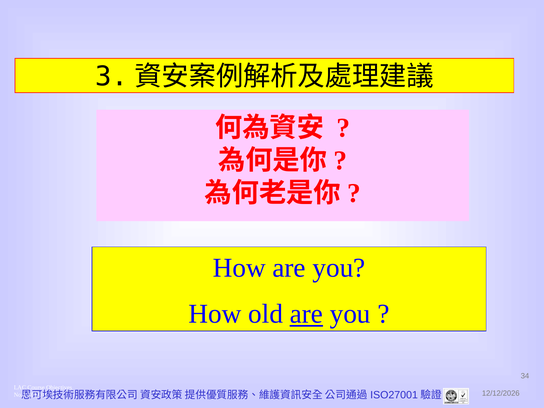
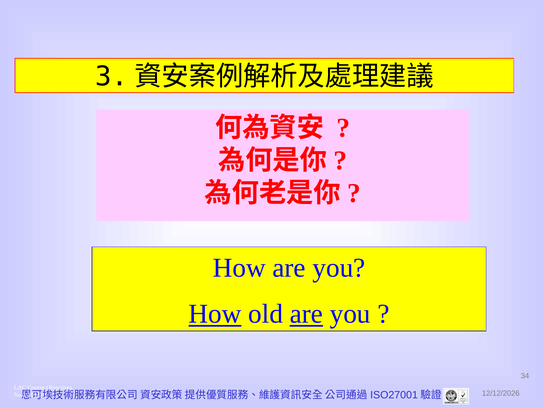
How at (215, 314) underline: none -> present
